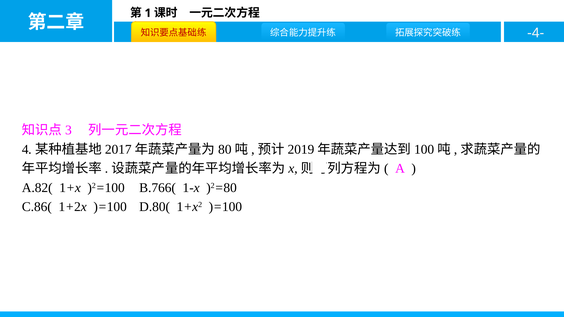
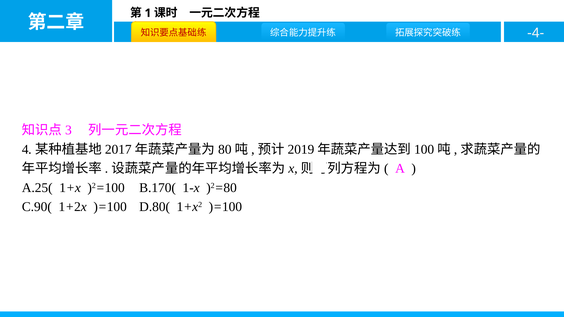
A.82(: A.82( -> A.25(
B.766(: B.766( -> B.170(
C.86(: C.86( -> C.90(
